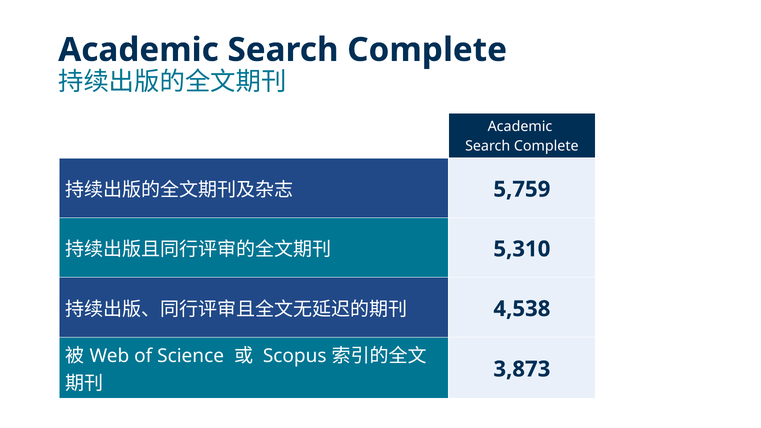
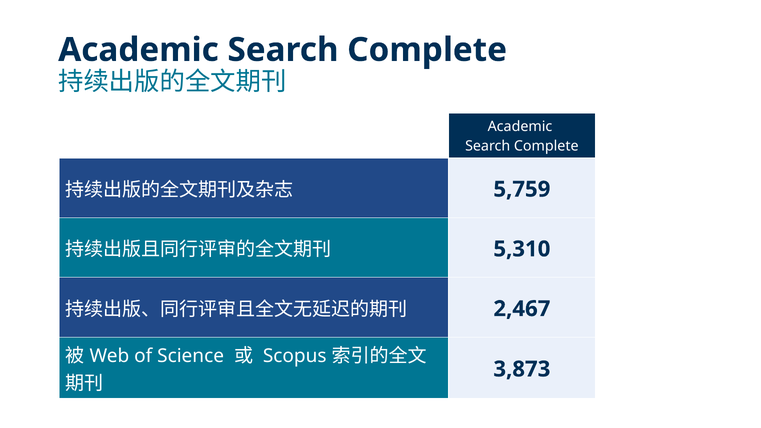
4,538: 4,538 -> 2,467
